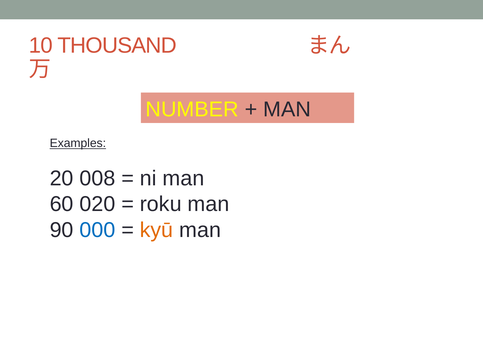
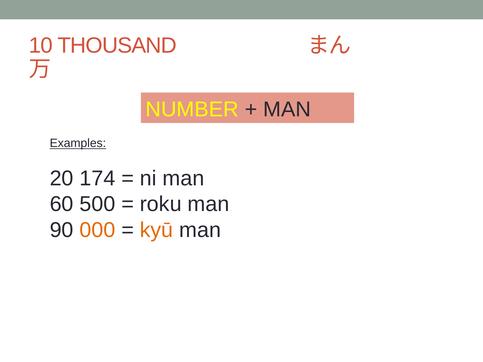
008: 008 -> 174
020: 020 -> 500
000 colour: blue -> orange
